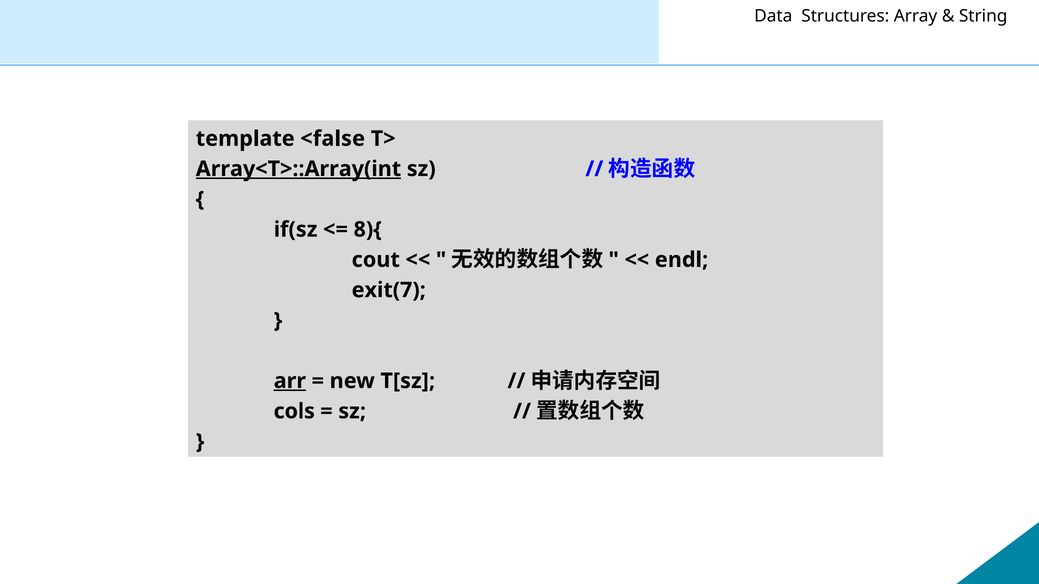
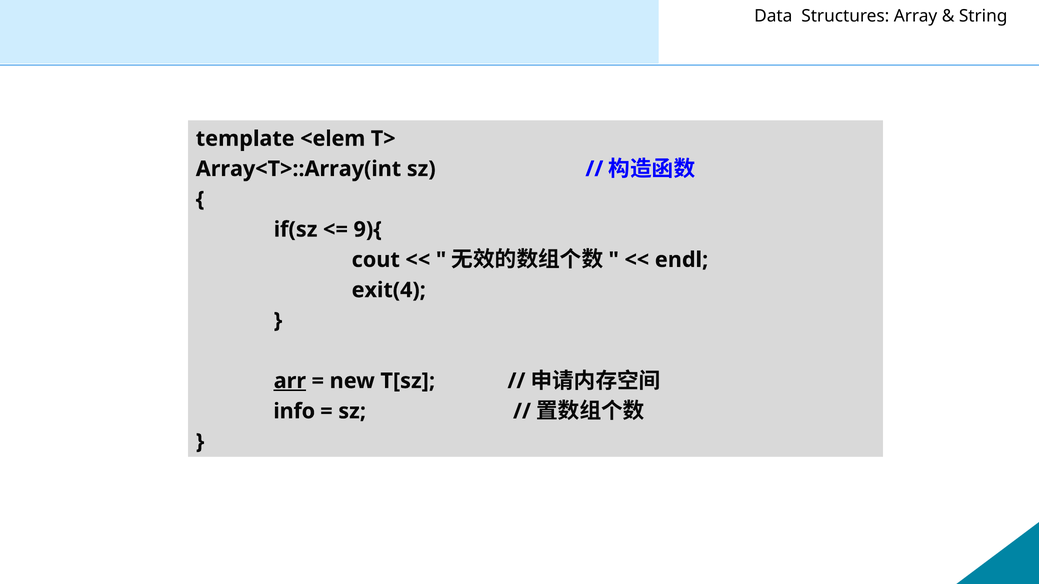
<false: <false -> <elem
Array<T>::Array(int underline: present -> none
8){: 8){ -> 9){
exit(7: exit(7 -> exit(4
cols: cols -> info
